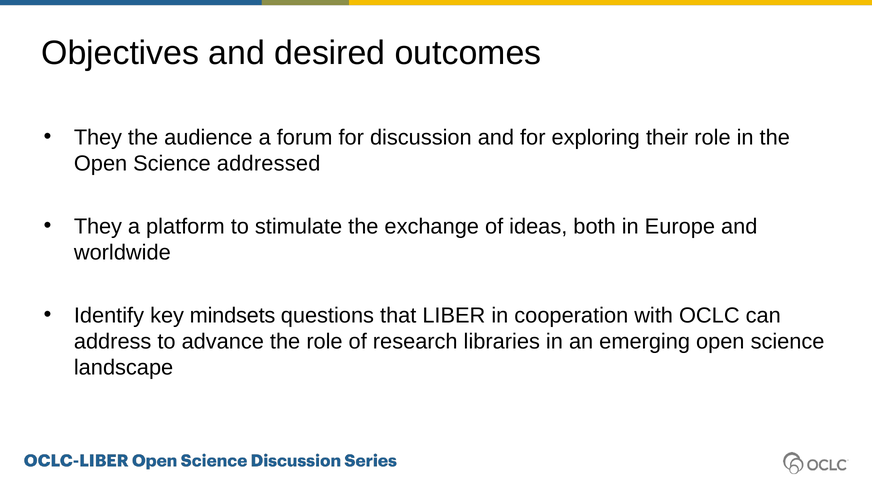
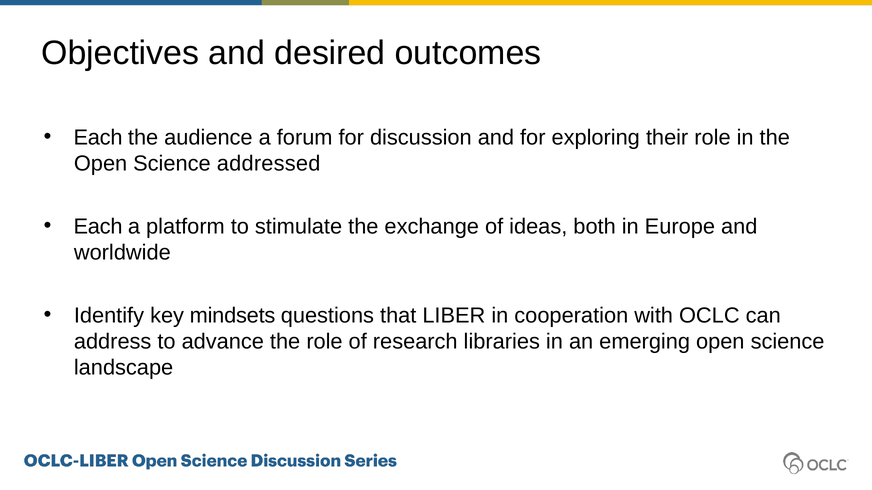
They at (98, 137): They -> Each
They at (98, 227): They -> Each
